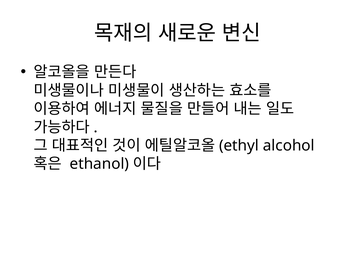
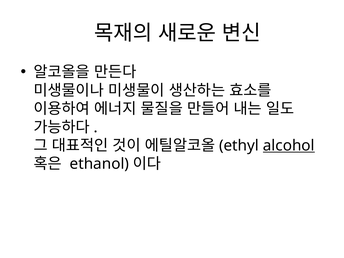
alcohol underline: none -> present
